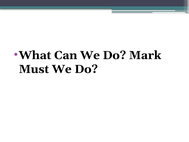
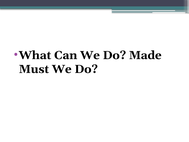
Mark: Mark -> Made
